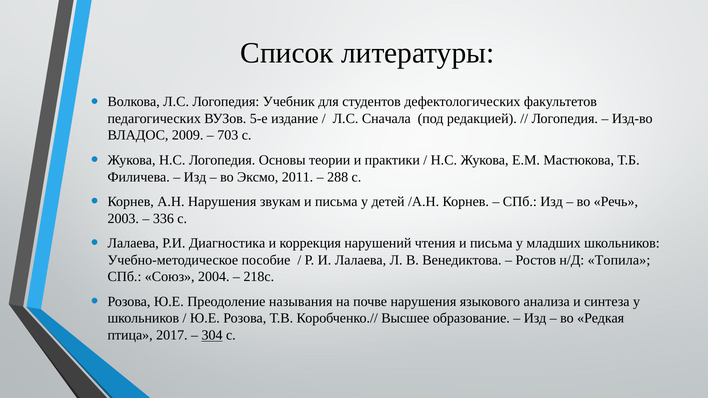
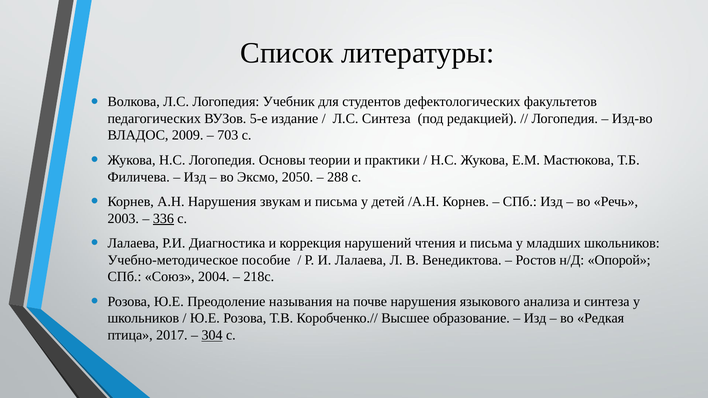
Л.С Сначала: Сначала -> Синтеза
2011: 2011 -> 2050
336 underline: none -> present
Топила: Топила -> Опорой
